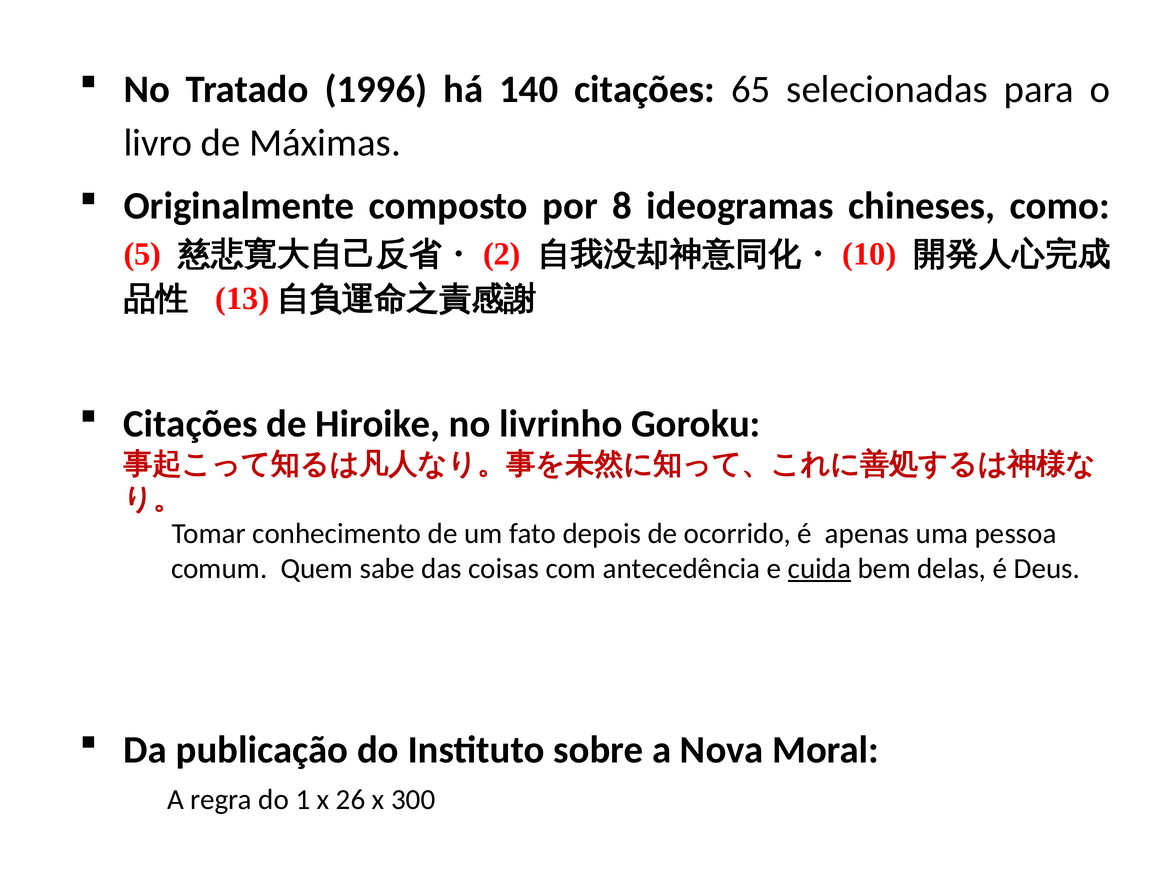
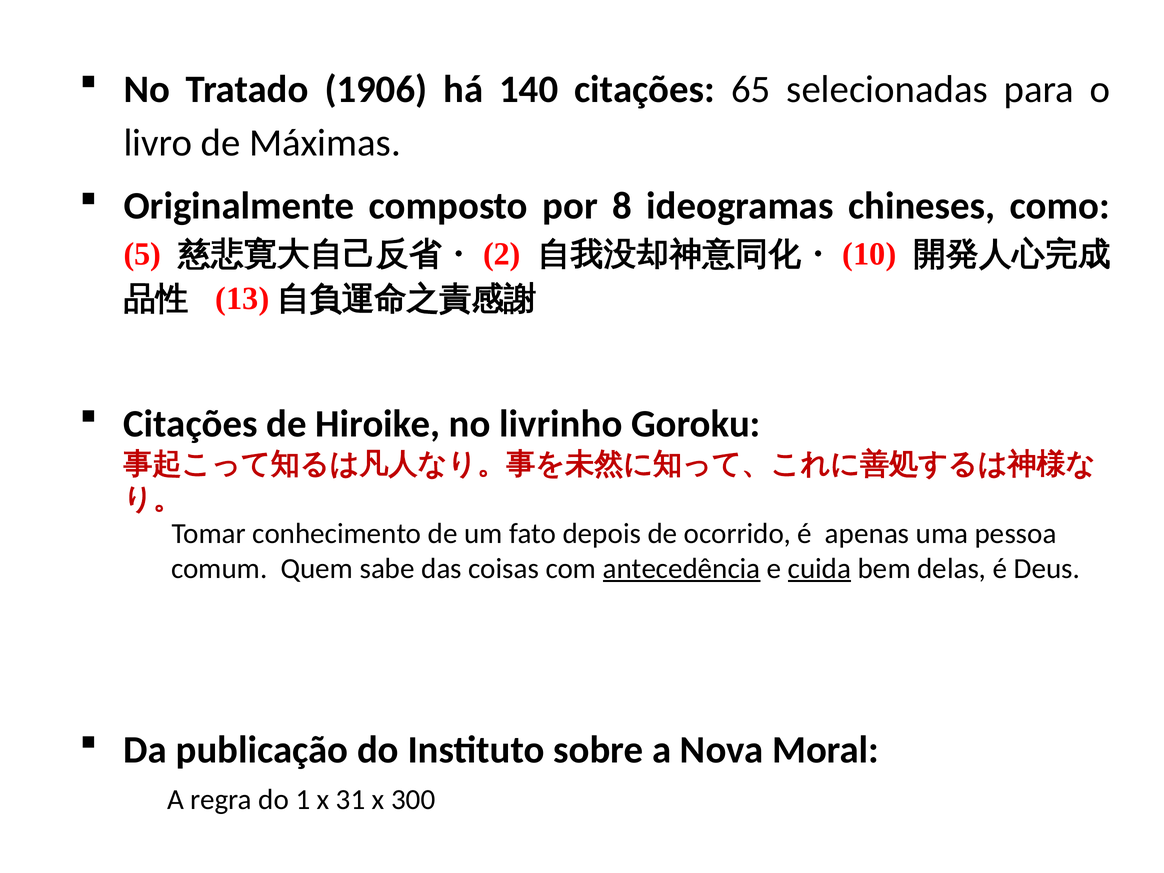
1996: 1996 -> 1906
antecedência underline: none -> present
26: 26 -> 31
